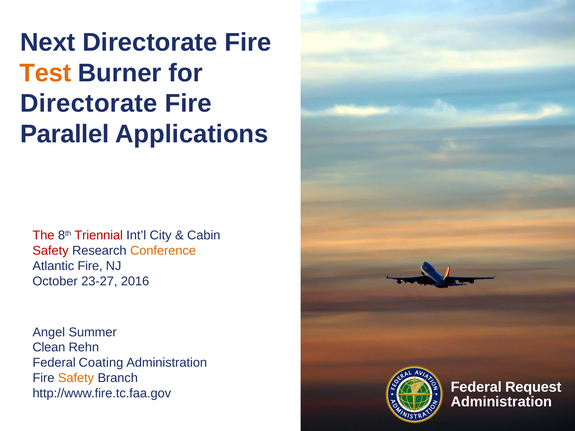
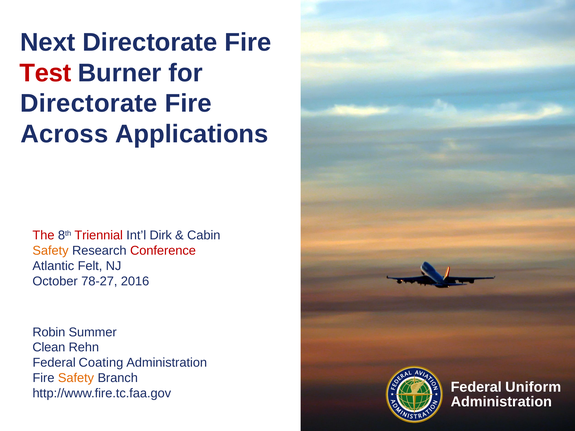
Test colour: orange -> red
Parallel: Parallel -> Across
City: City -> Dirk
Safety at (51, 251) colour: red -> orange
Conference colour: orange -> red
Atlantic Fire: Fire -> Felt
23-27: 23-27 -> 78-27
Angel: Angel -> Robin
Request: Request -> Uniform
